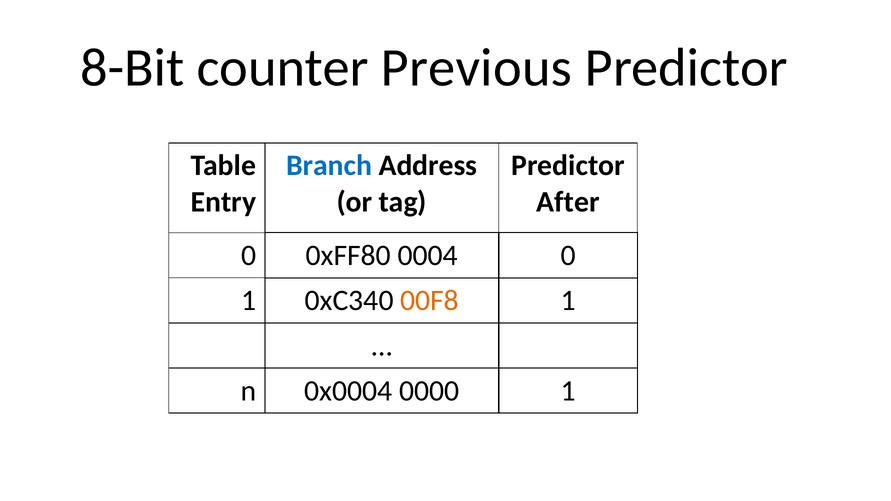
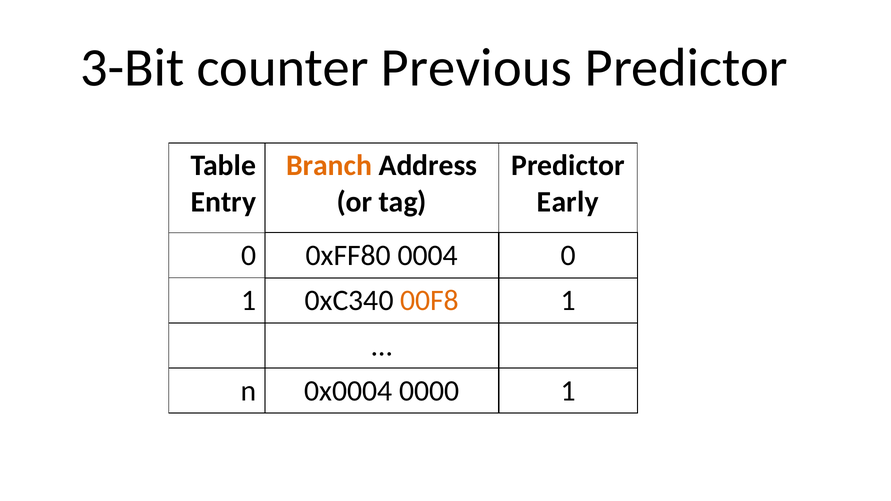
8-Bit: 8-Bit -> 3-Bit
Branch colour: blue -> orange
After: After -> Early
